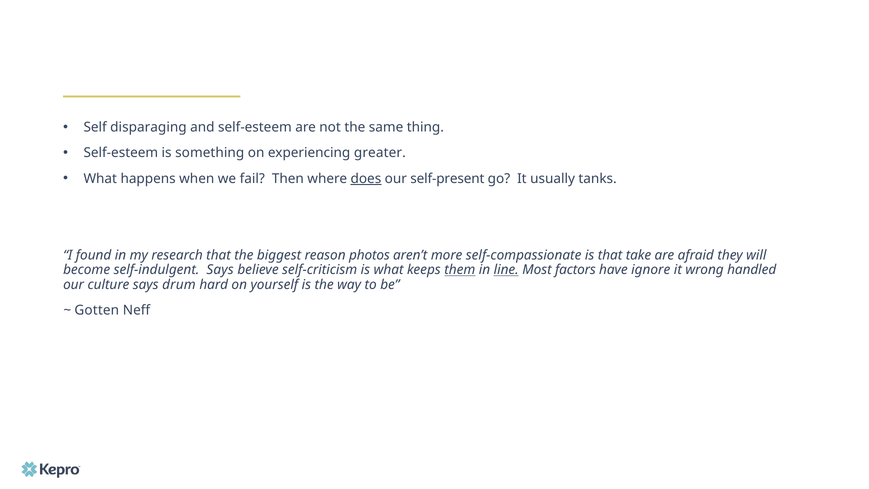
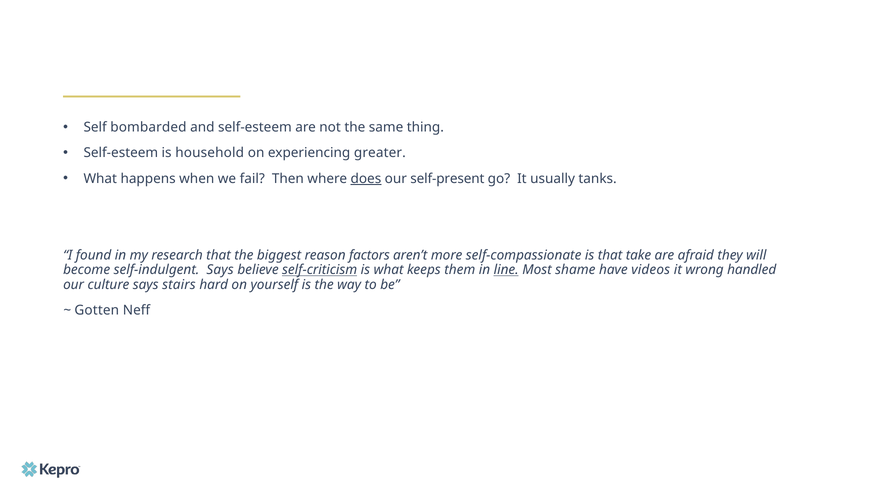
disparaging: disparaging -> bombarded
something: something -> household
photos: photos -> factors
self-criticism underline: none -> present
them underline: present -> none
factors: factors -> shame
ignore: ignore -> videos
drum: drum -> stairs
